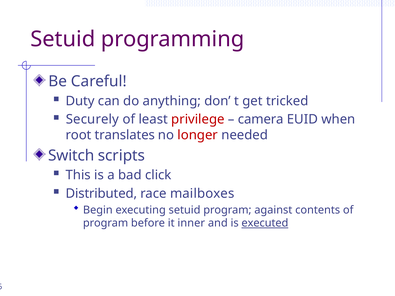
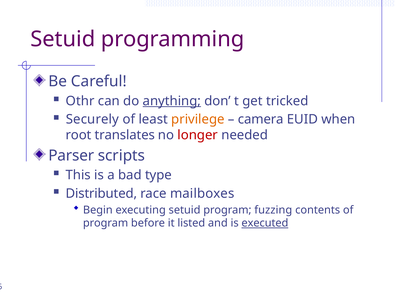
Duty: Duty -> Othr
anything underline: none -> present
privilege colour: red -> orange
Switch: Switch -> Parser
click: click -> type
against: against -> fuzzing
inner: inner -> listed
